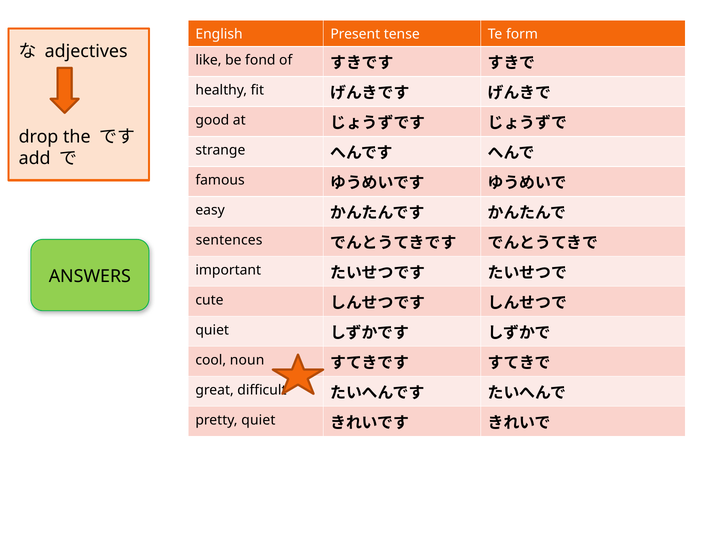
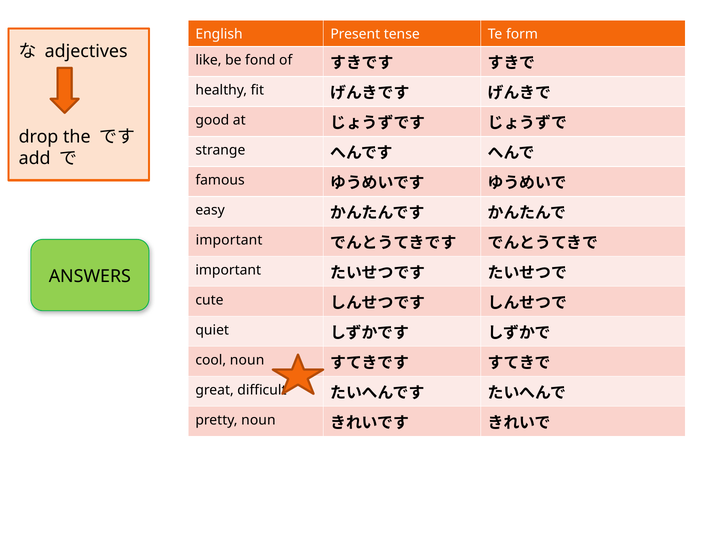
sentences at (229, 240): sentences -> important
pretty quiet: quiet -> noun
